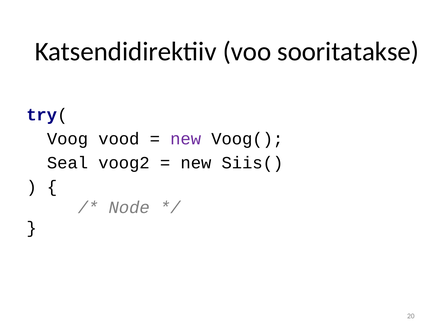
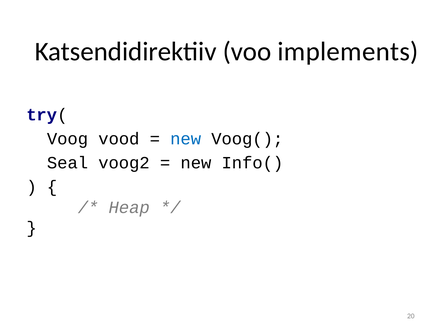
sooritatakse: sooritatakse -> implements
new at (186, 139) colour: purple -> blue
Siis(: Siis( -> Info(
Node: Node -> Heap
